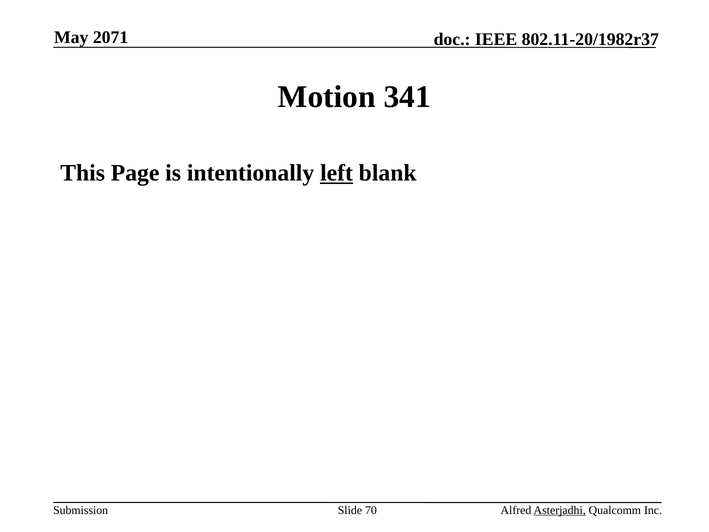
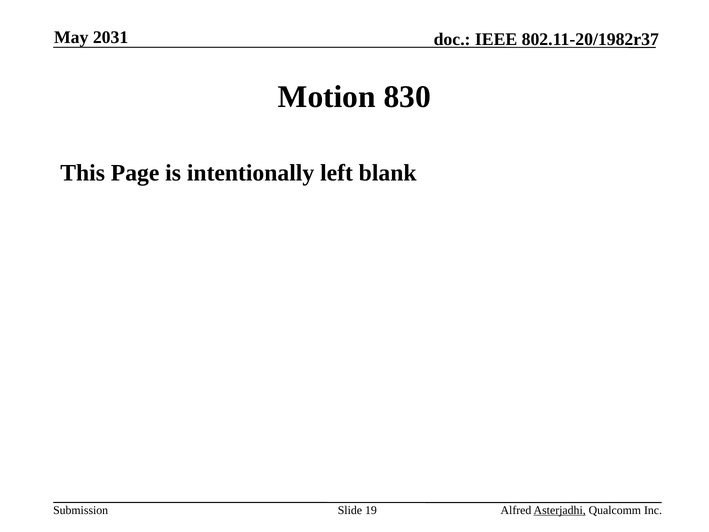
2071: 2071 -> 2031
341: 341 -> 830
left underline: present -> none
70: 70 -> 19
